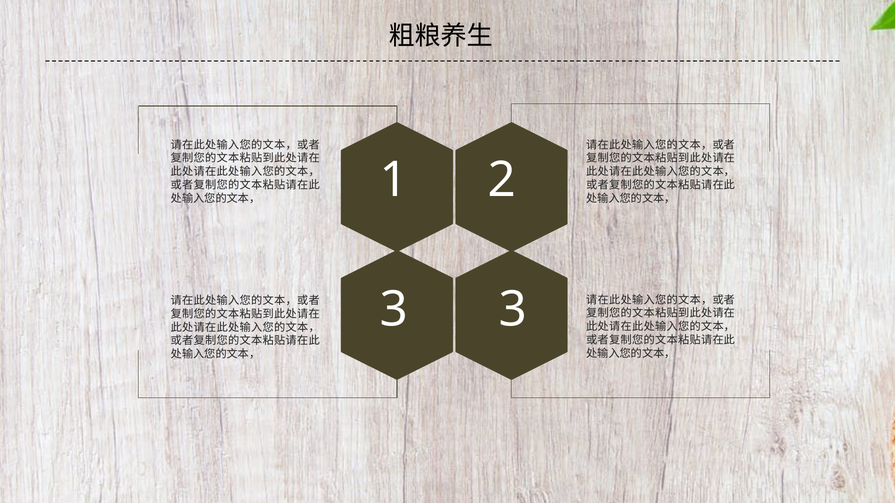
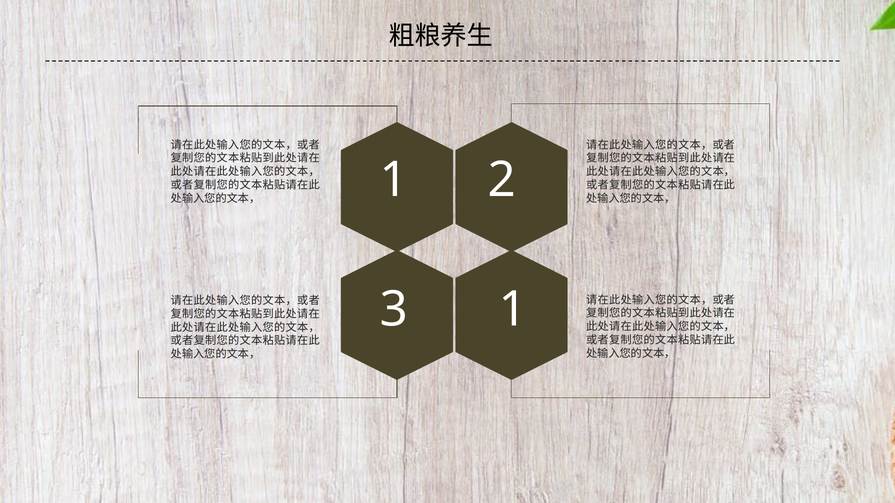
3 3: 3 -> 1
